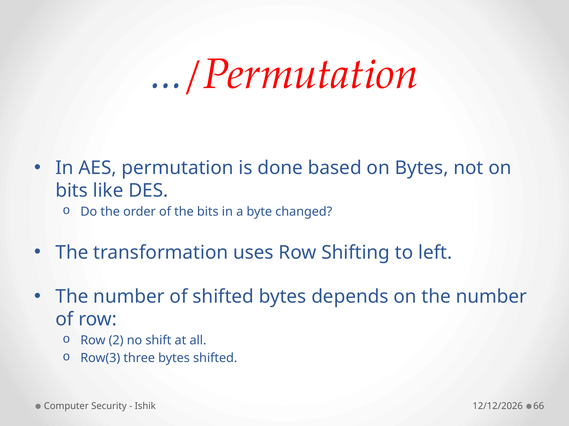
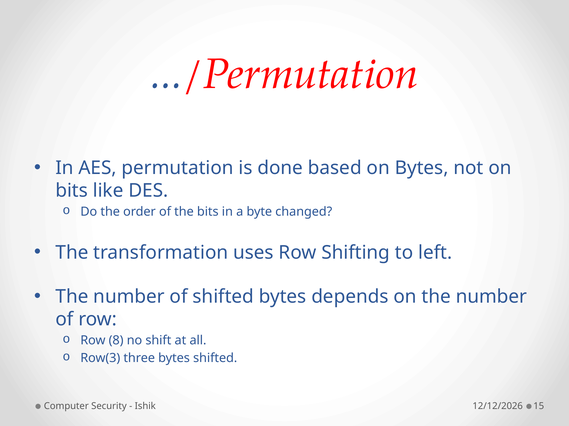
2: 2 -> 8
66: 66 -> 15
